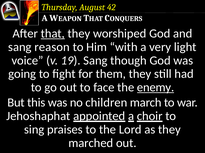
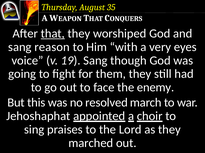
42: 42 -> 35
light: light -> eyes
enemy underline: present -> none
children: children -> resolved
